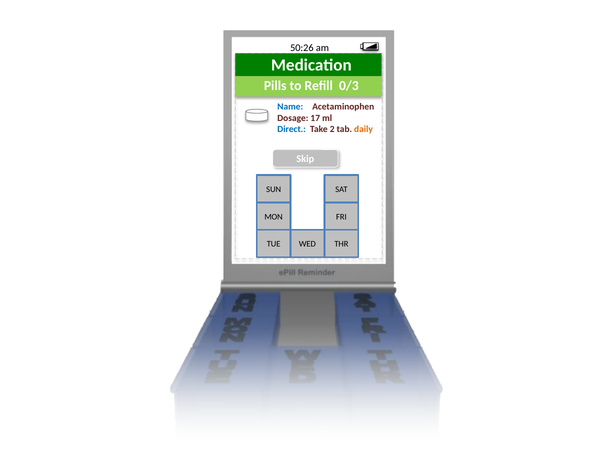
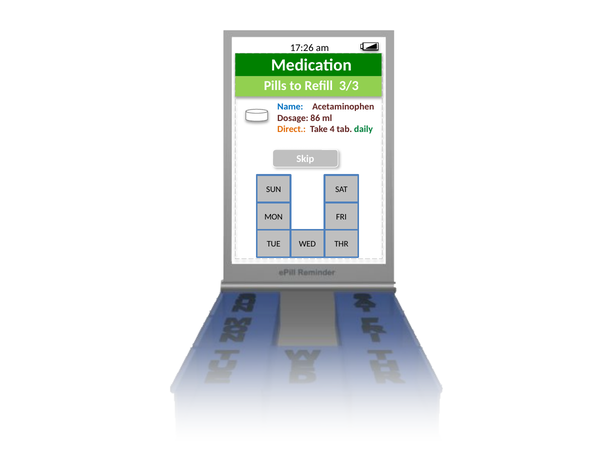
50:26: 50:26 -> 17:26
0/3: 0/3 -> 3/3
17: 17 -> 86
Direct colour: blue -> orange
2: 2 -> 4
daily colour: orange -> green
